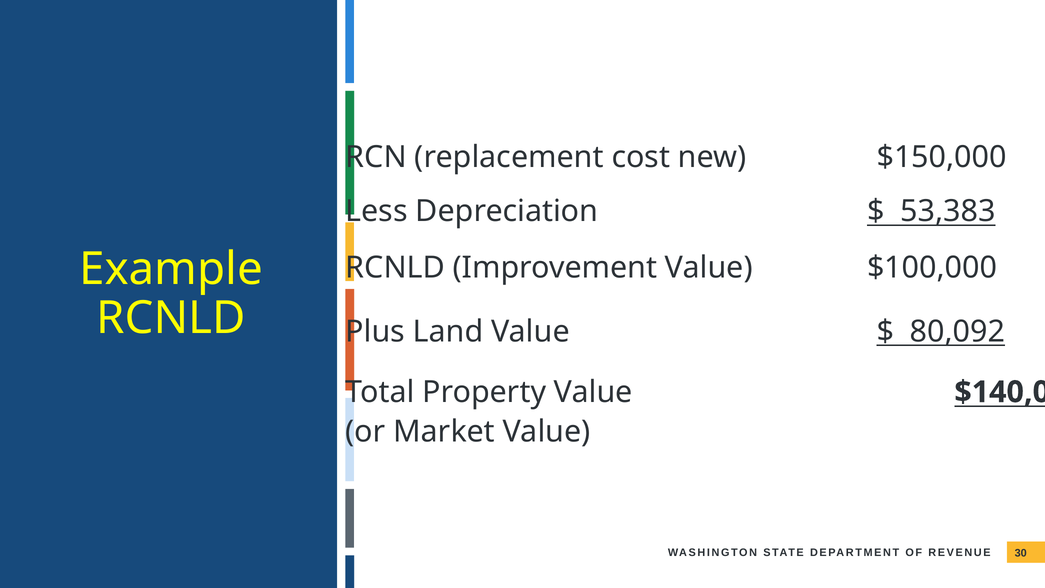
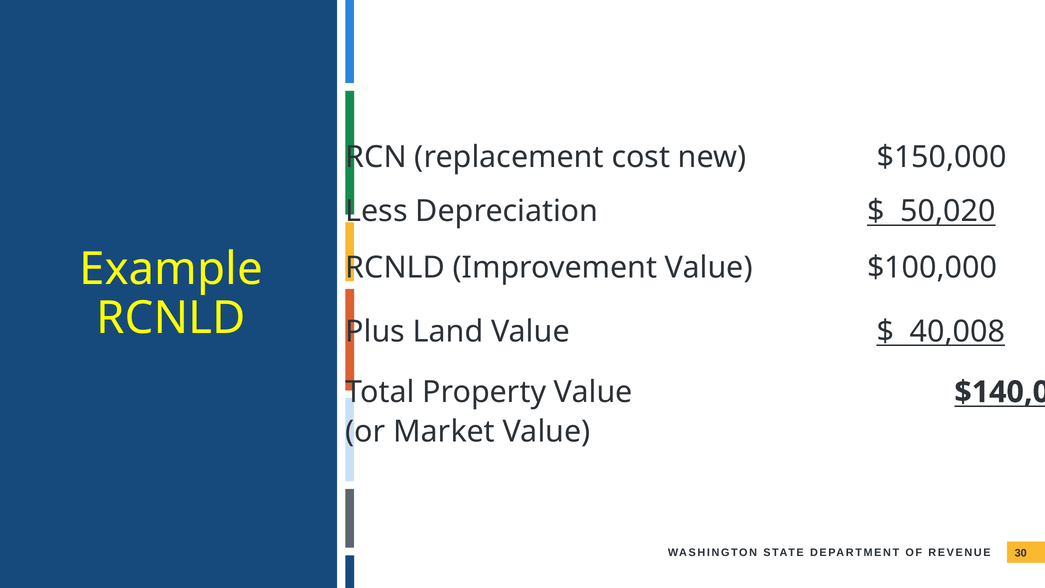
53,383: 53,383 -> 50,020
80,092: 80,092 -> 40,008
